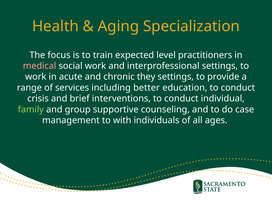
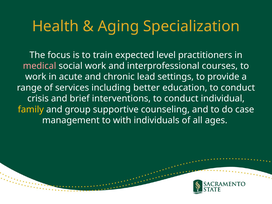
interprofessional settings: settings -> courses
they: they -> lead
family colour: light green -> yellow
